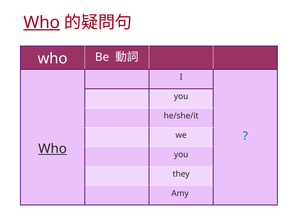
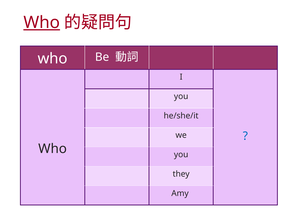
Who at (53, 148) underline: present -> none
